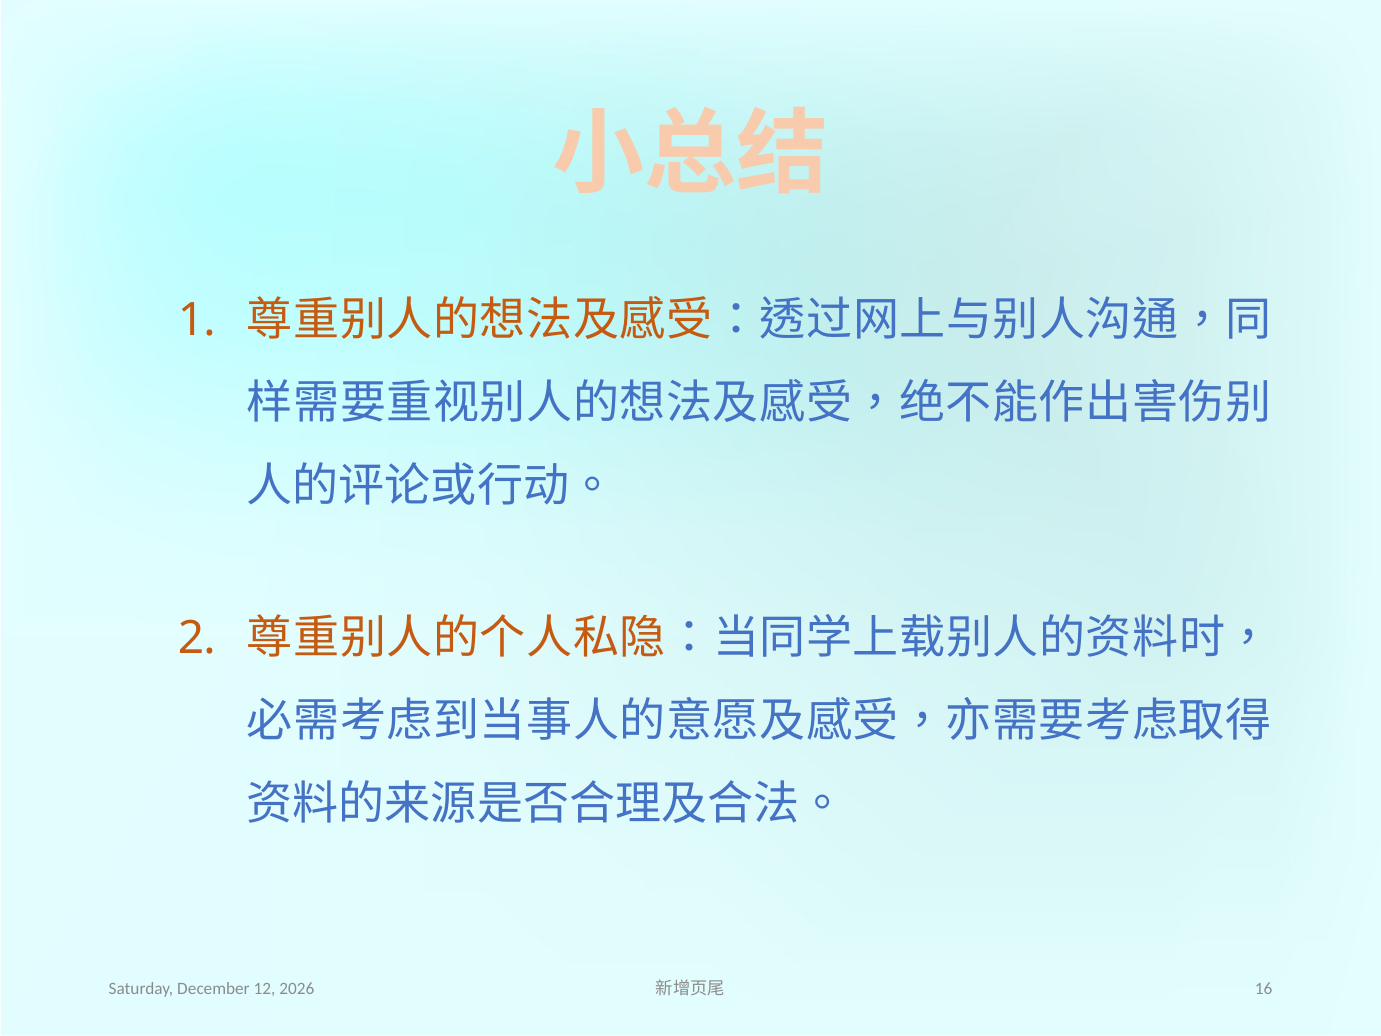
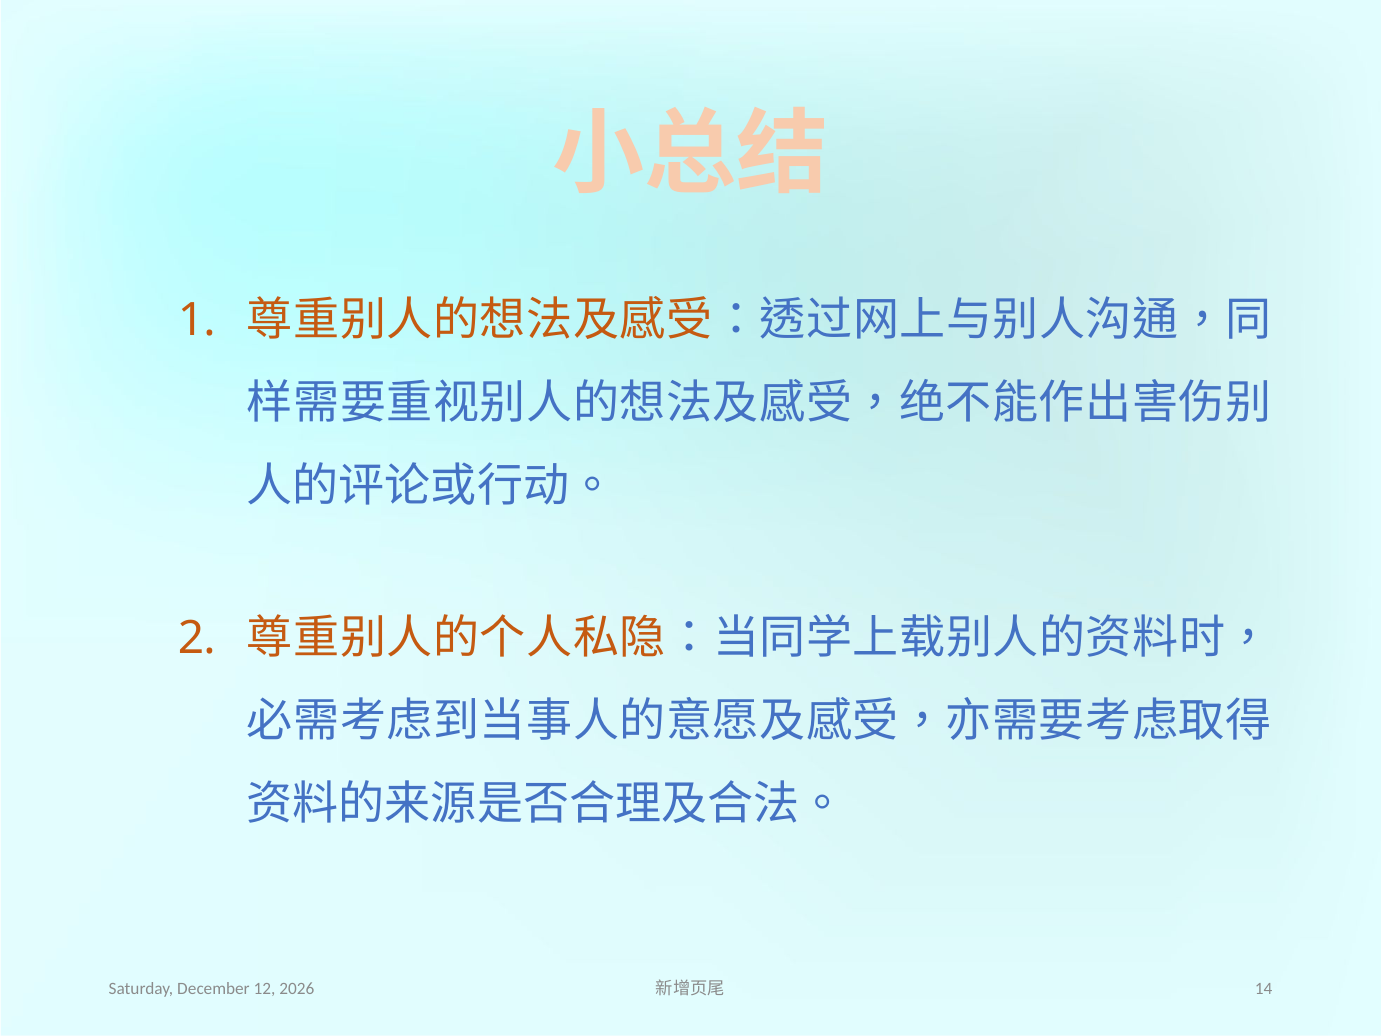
16: 16 -> 14
